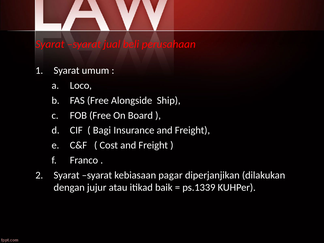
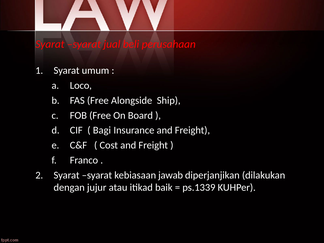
pagar: pagar -> jawab
